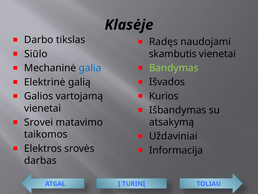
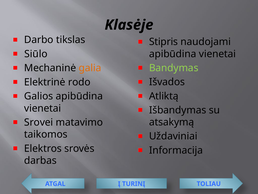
Radęs: Radęs -> Stipris
skambutis at (173, 54): skambutis -> apibūdina
galia colour: blue -> orange
galią: galią -> rodo
Kurios: Kurios -> Atliktą
Galios vartojamą: vartojamą -> apibūdina
